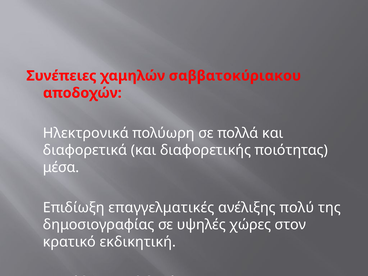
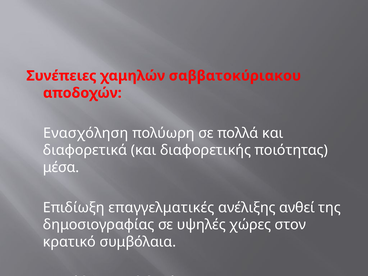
Ηλεκτρονικά: Ηλεκτρονικά -> Ενασχόληση
πολύ: πολύ -> ανθεί
εκδικητική: εκδικητική -> συμβόλαια
